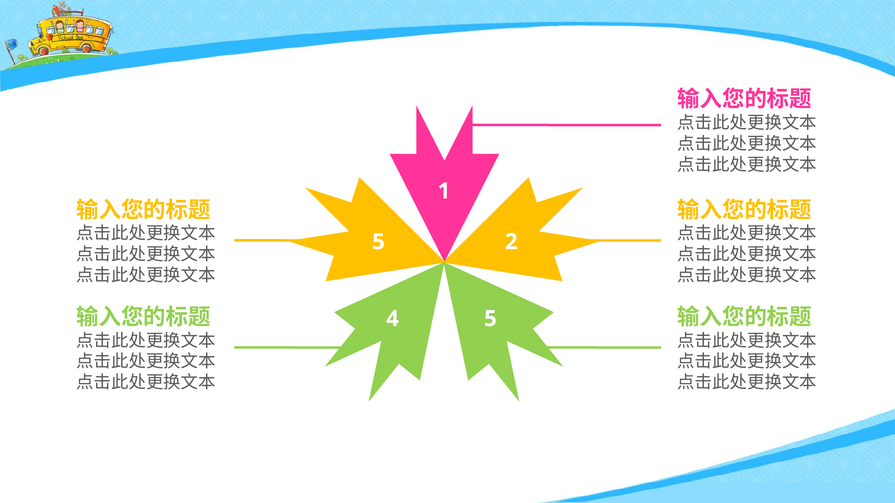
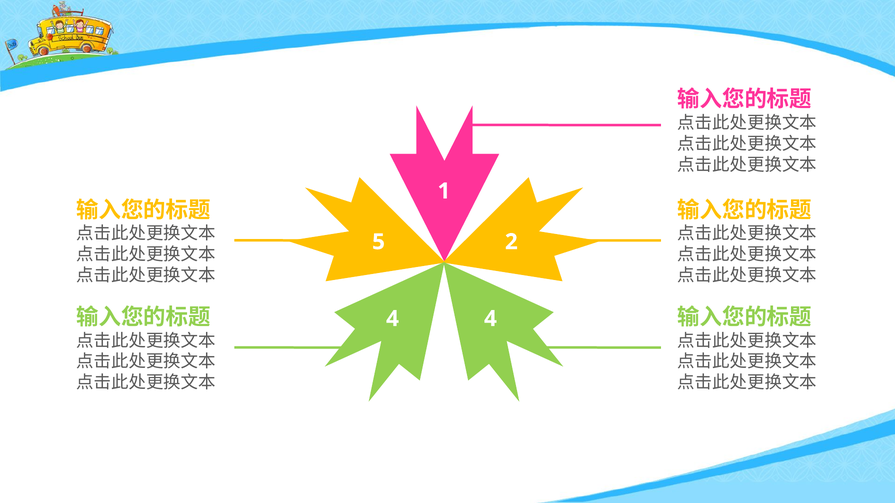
4 5: 5 -> 4
